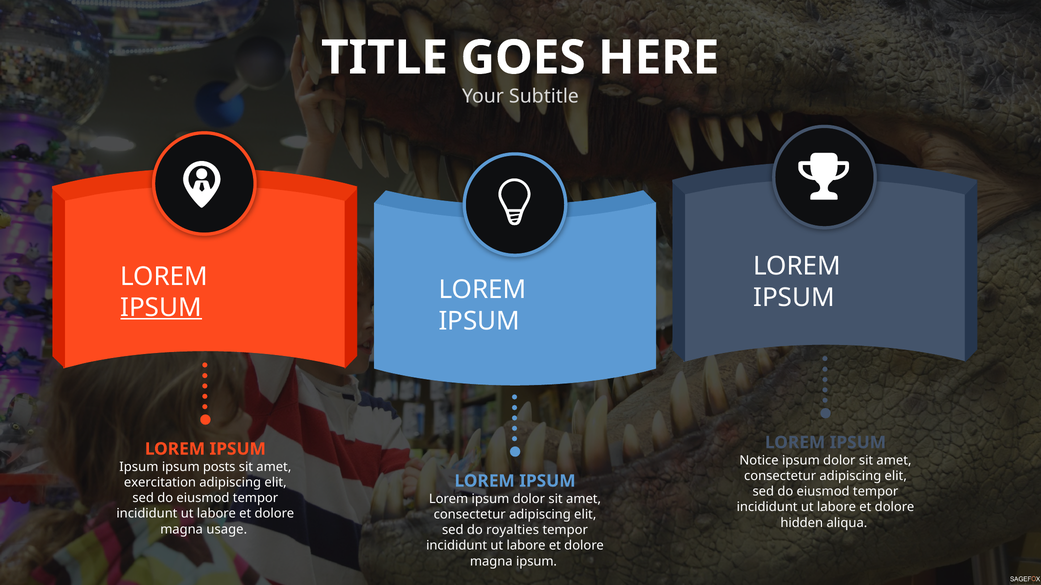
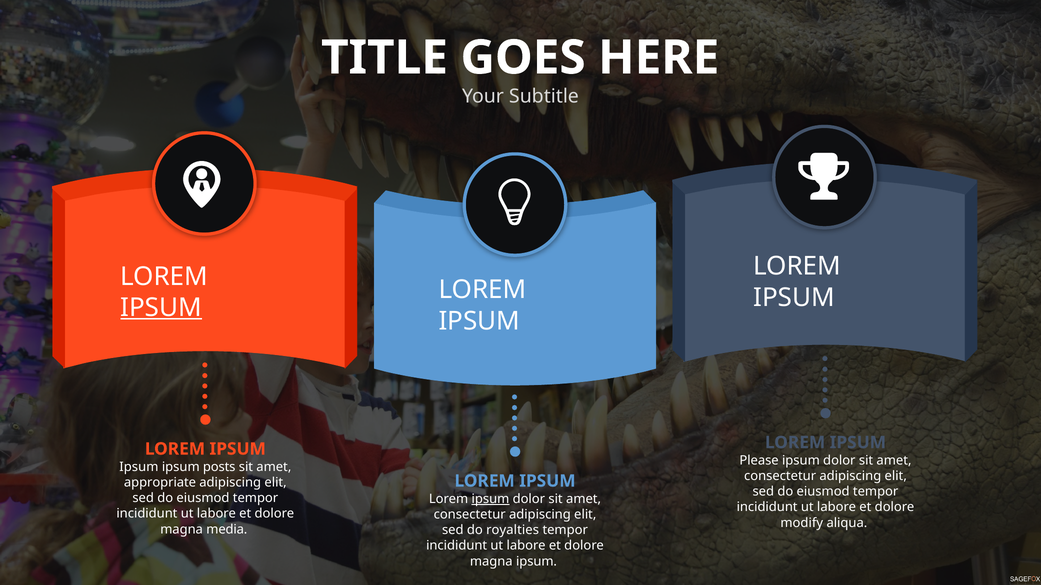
Notice: Notice -> Please
exercitation: exercitation -> appropriate
ipsum at (490, 499) underline: none -> present
hidden: hidden -> modify
usage: usage -> media
